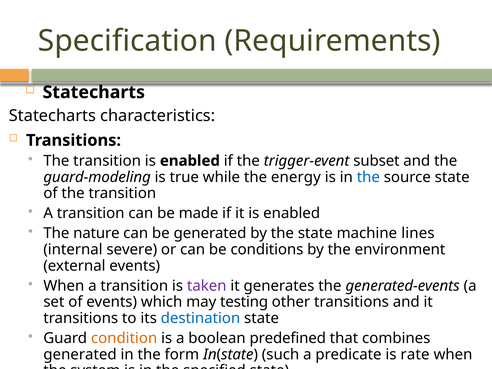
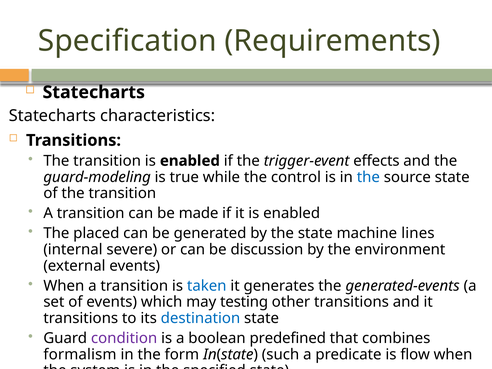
subset: subset -> effects
energy: energy -> control
nature: nature -> placed
conditions: conditions -> discussion
taken colour: purple -> blue
condition colour: orange -> purple
generated at (80, 354): generated -> formalism
rate: rate -> flow
